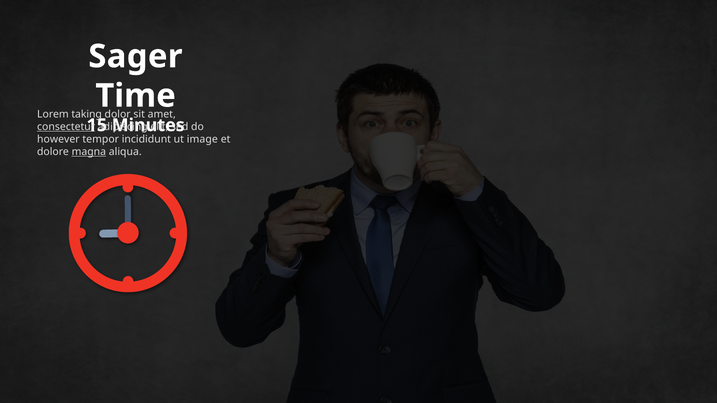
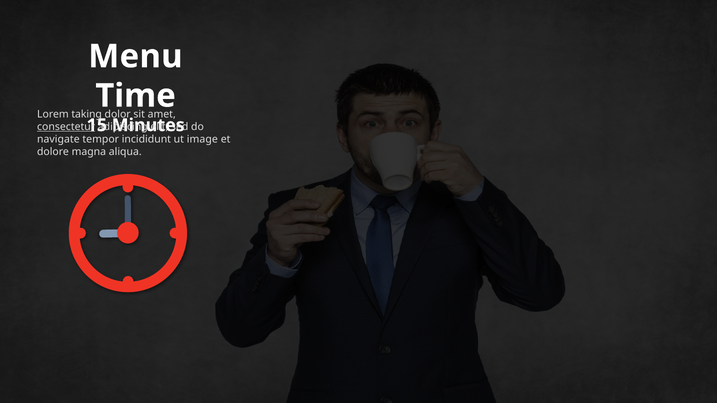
Sager: Sager -> Menu
however: however -> navigate
magna underline: present -> none
